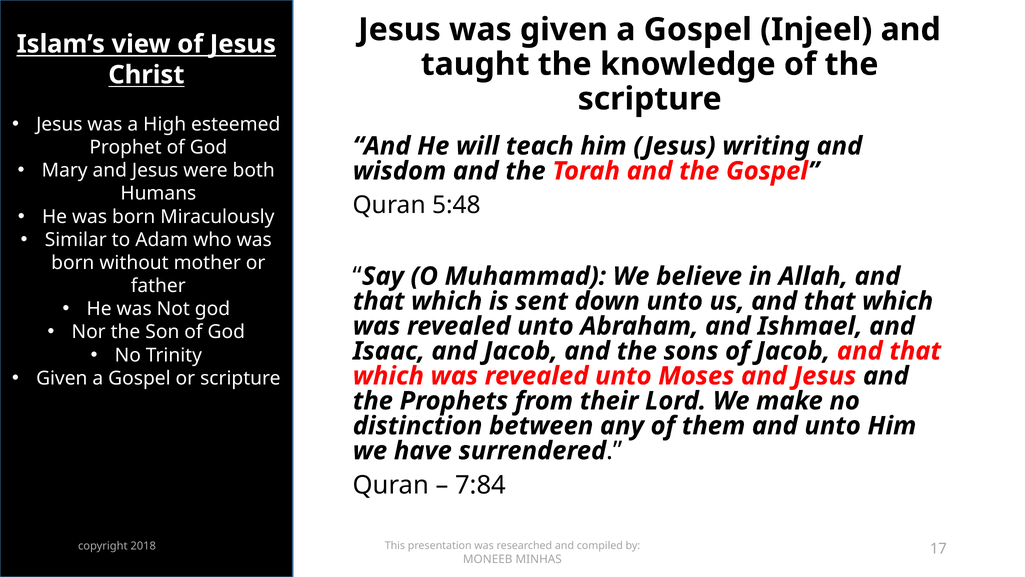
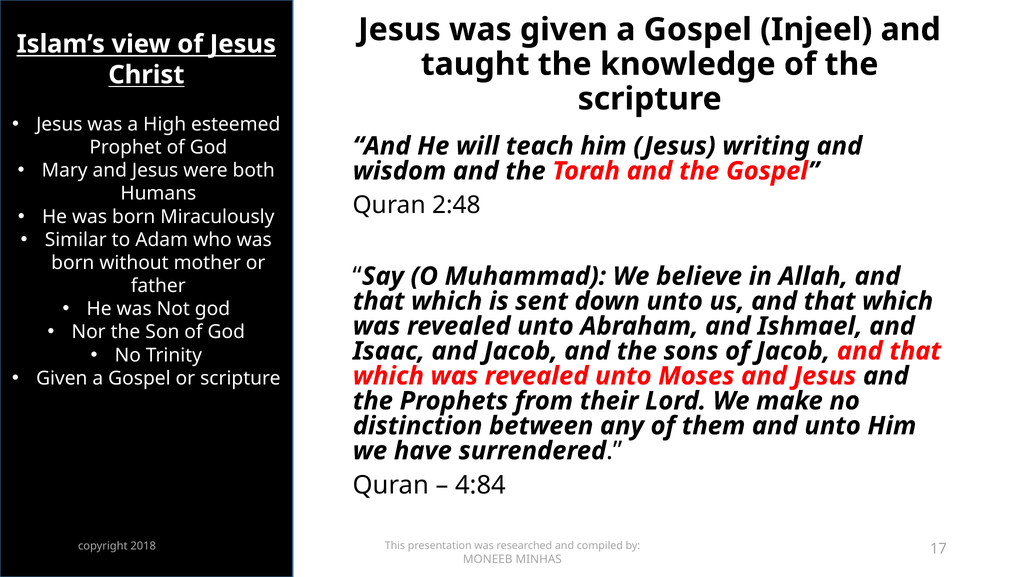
5:48: 5:48 -> 2:48
7:84: 7:84 -> 4:84
